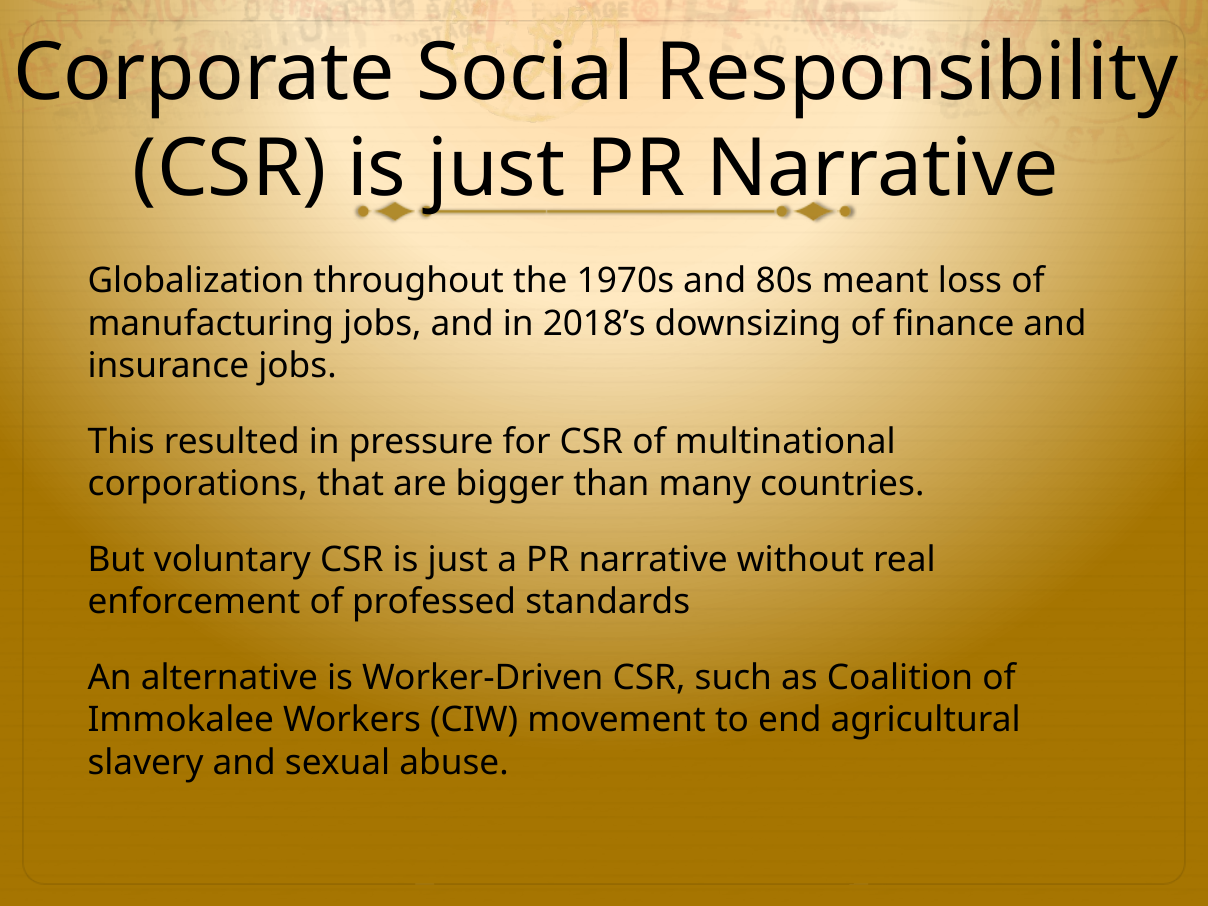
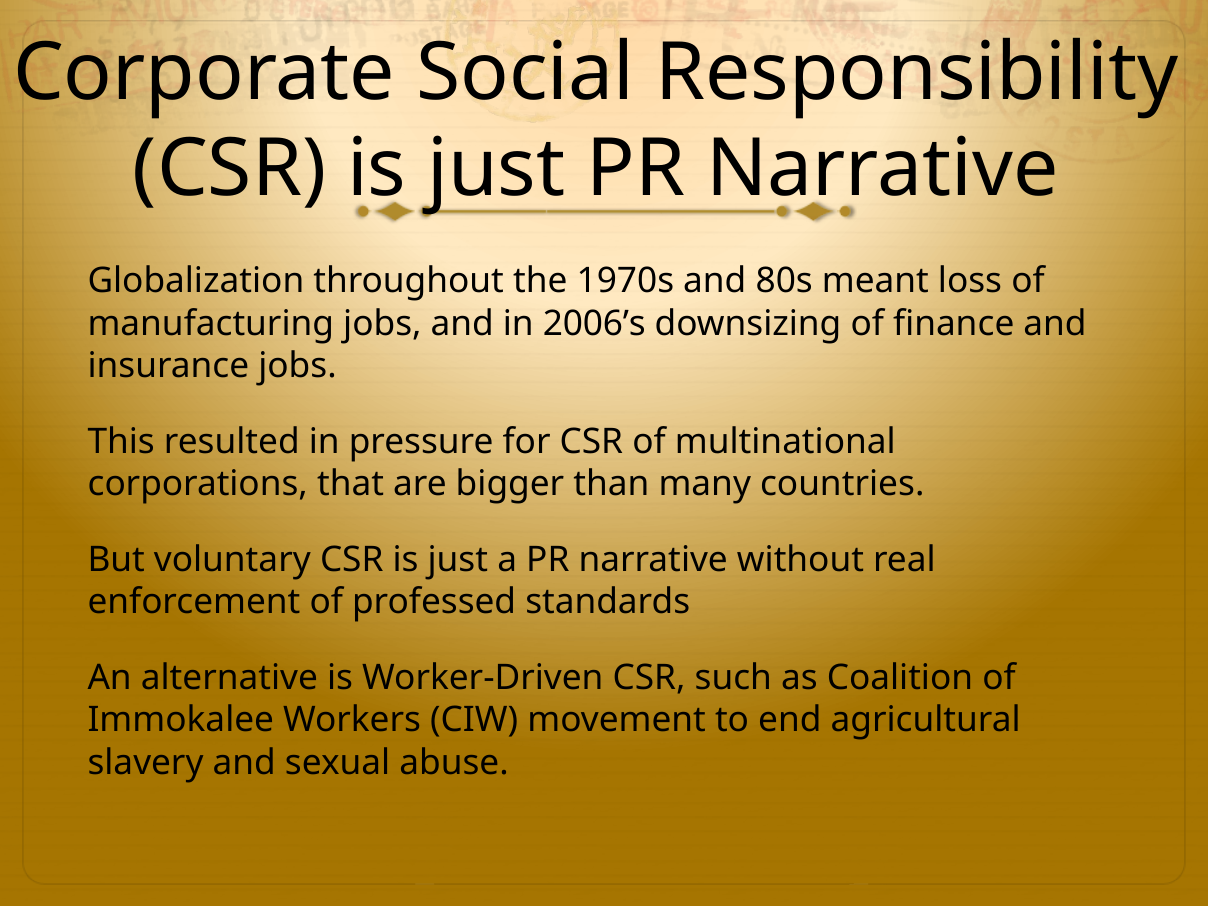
2018’s: 2018’s -> 2006’s
